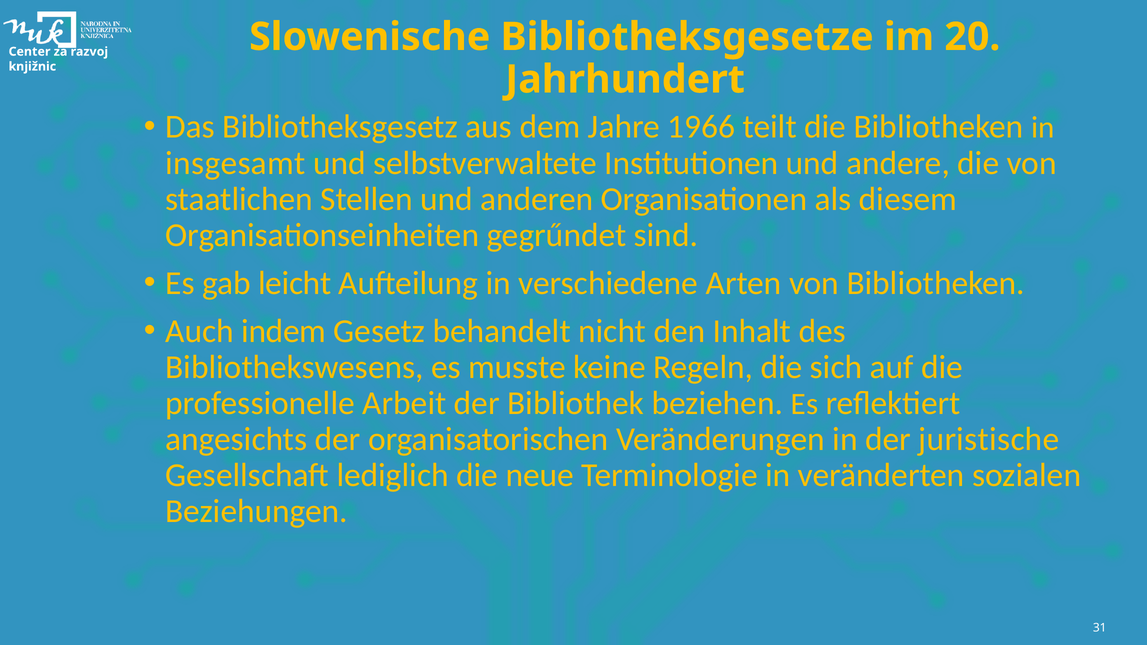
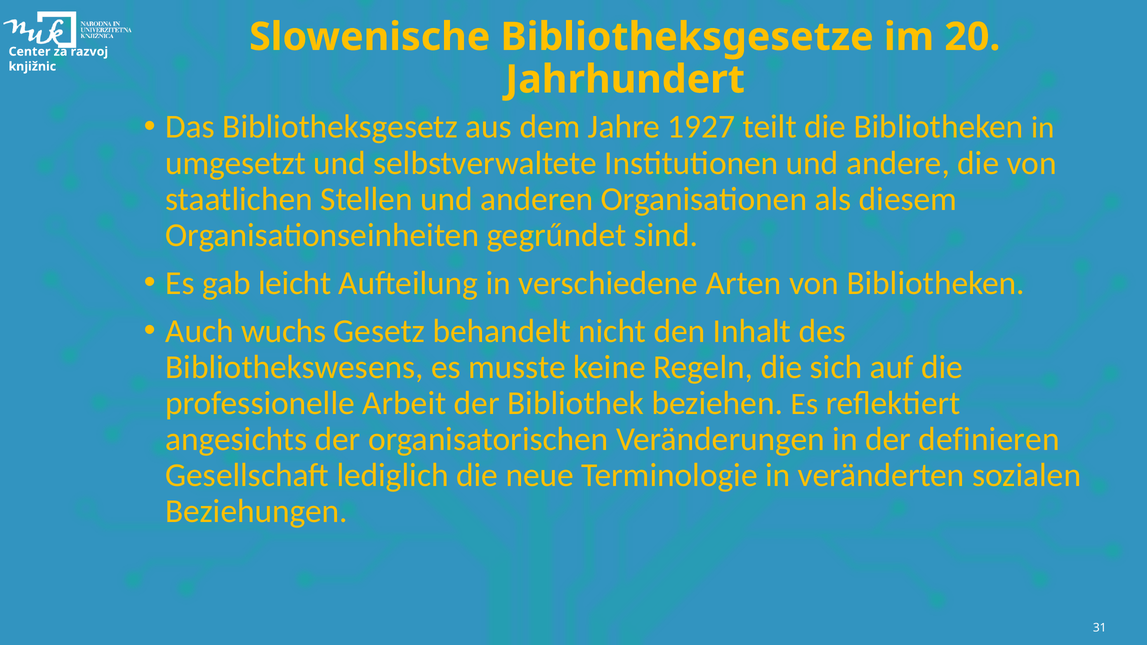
1966: 1966 -> 1927
insgesamt: insgesamt -> umgesetzt
indem: indem -> wuchs
juristische: juristische -> definieren
